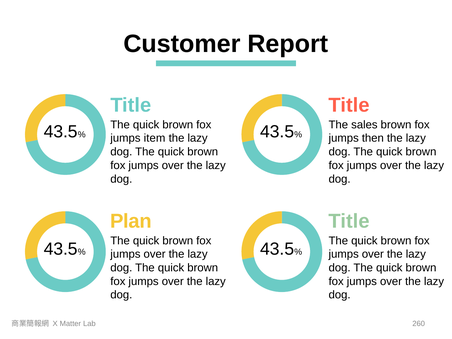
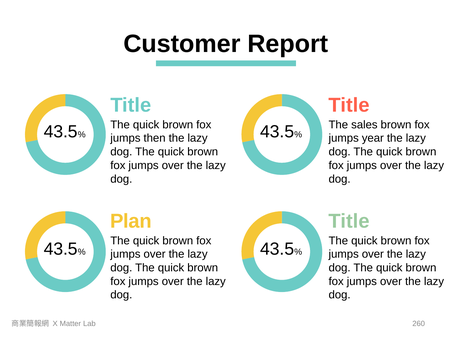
item: item -> then
then: then -> year
